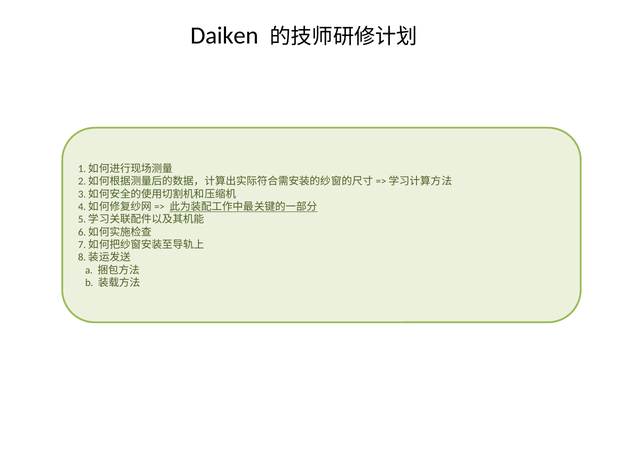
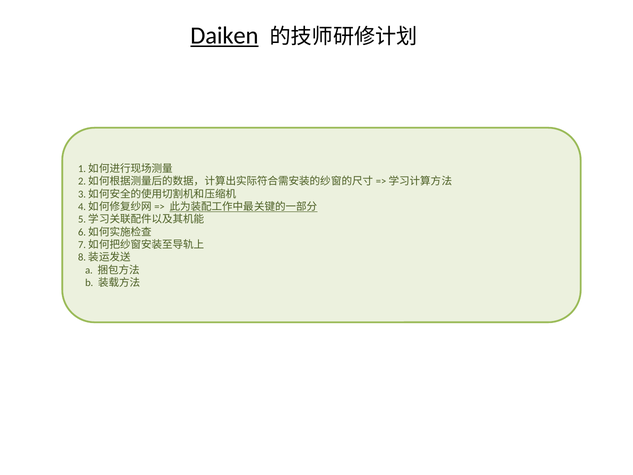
Daiken underline: none -> present
